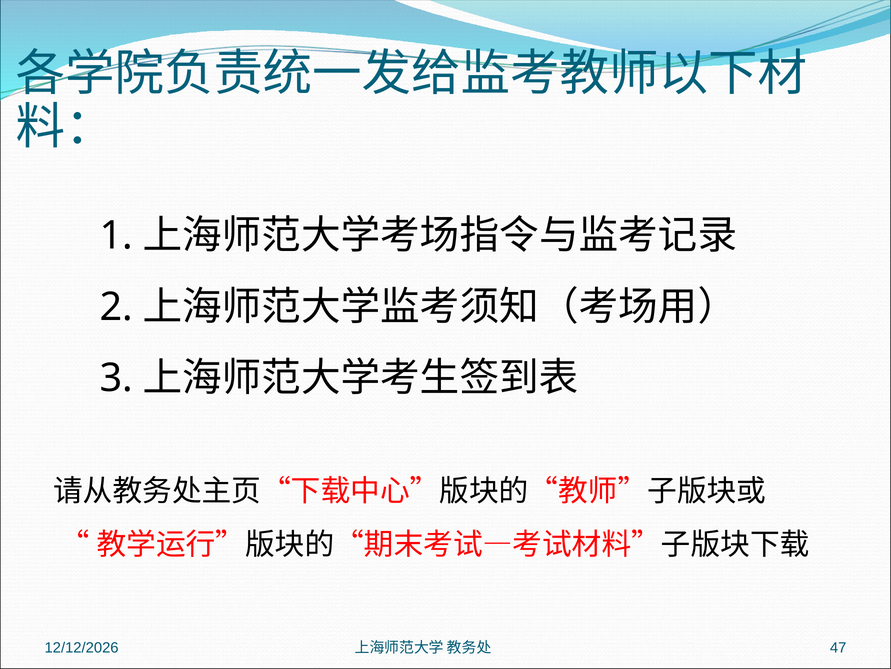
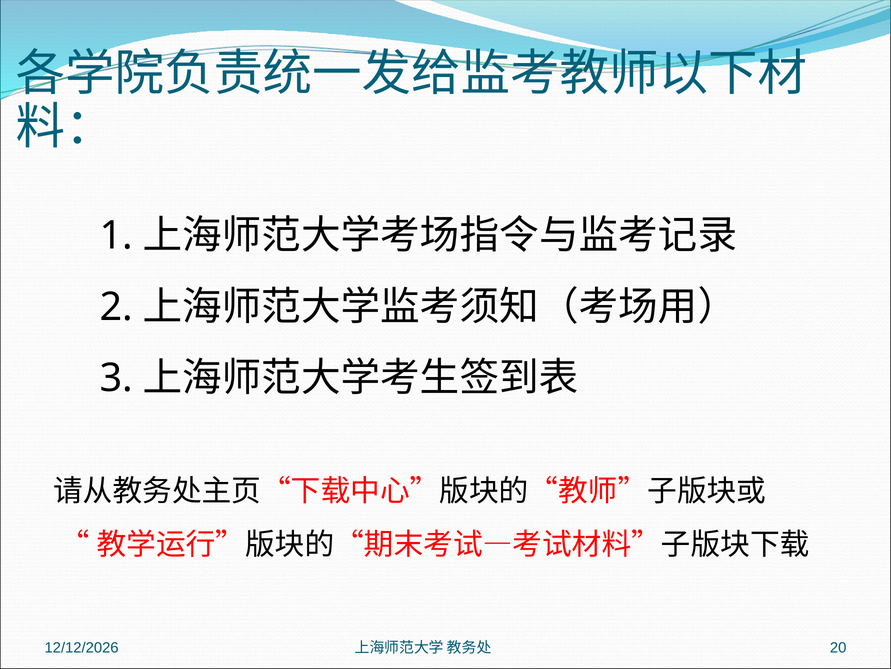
47: 47 -> 20
